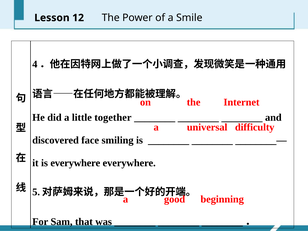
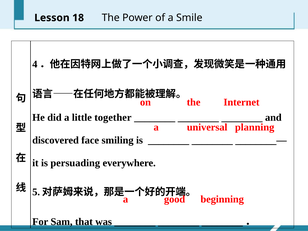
12: 12 -> 18
difficulty: difficulty -> planning
is everywhere: everywhere -> persuading
